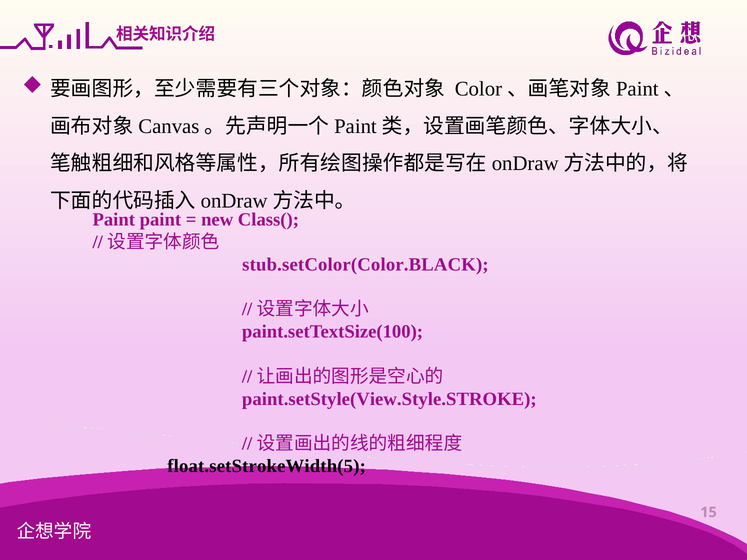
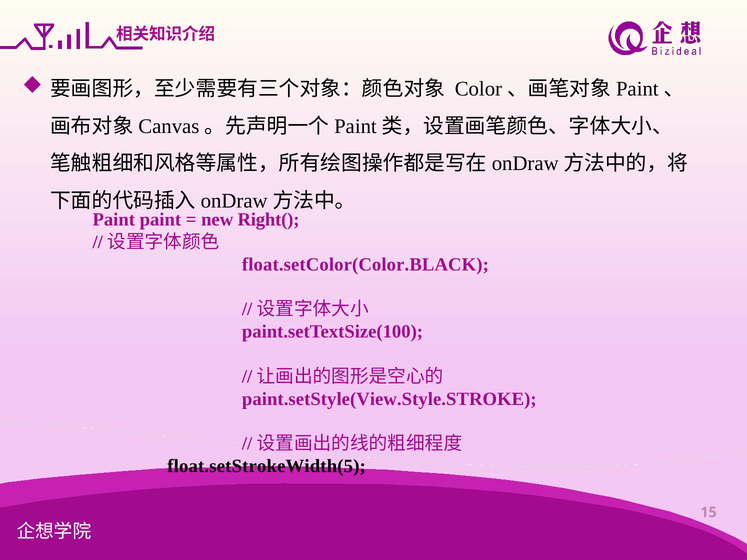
Class(: Class( -> Right(
stub.setColor(Color.BLACK: stub.setColor(Color.BLACK -> float.setColor(Color.BLACK
